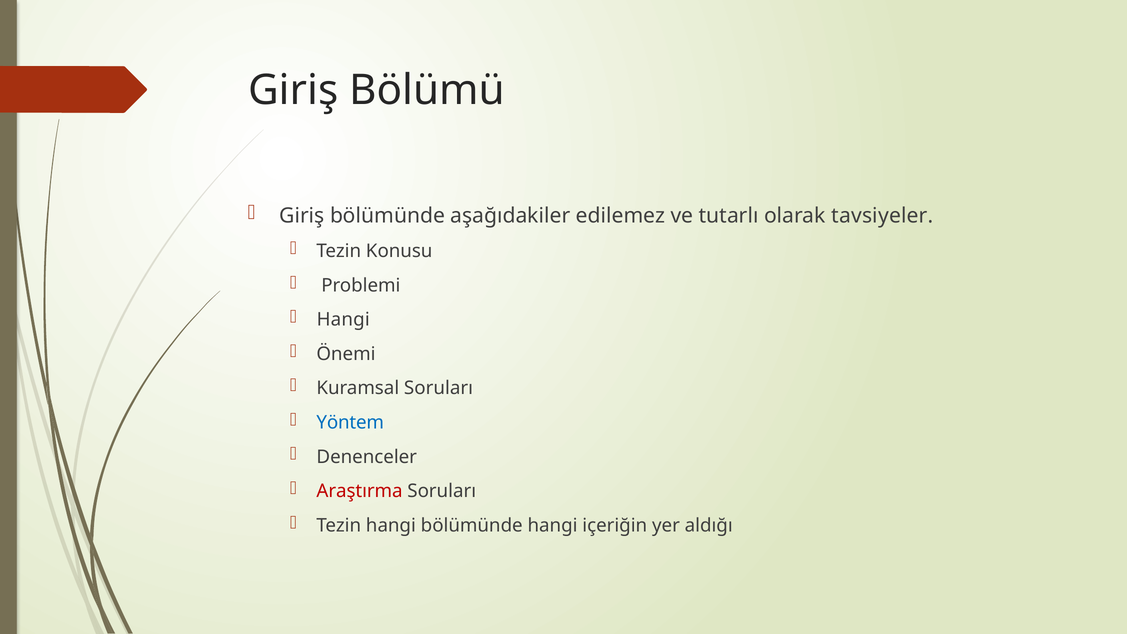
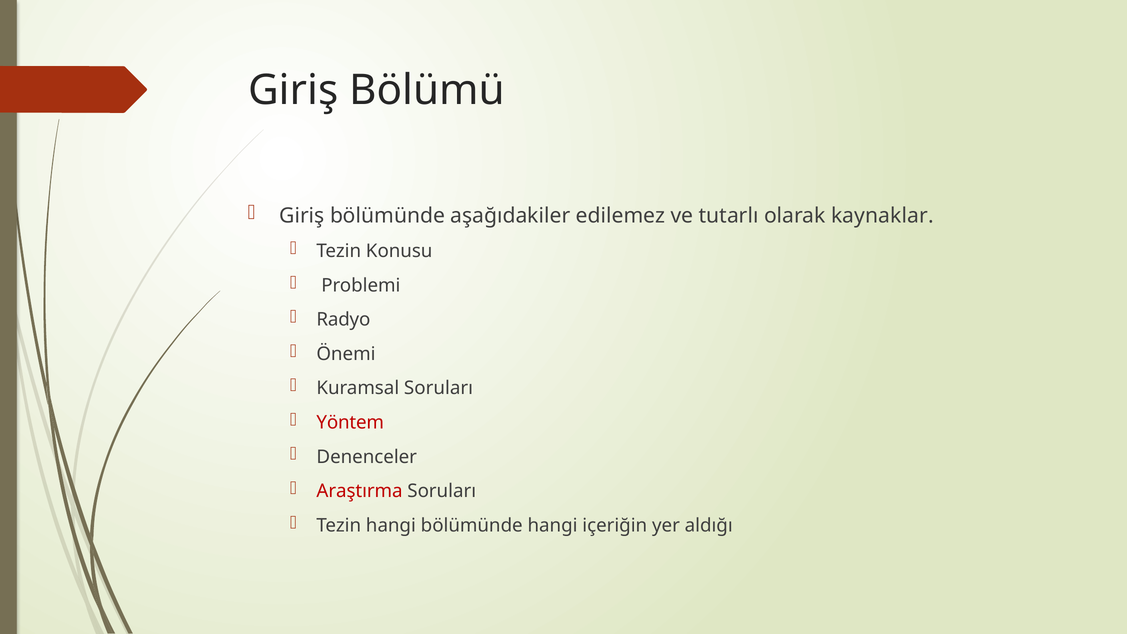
tavsiyeler: tavsiyeler -> kaynaklar
Hangi at (343, 320): Hangi -> Radyo
Yöntem colour: blue -> red
